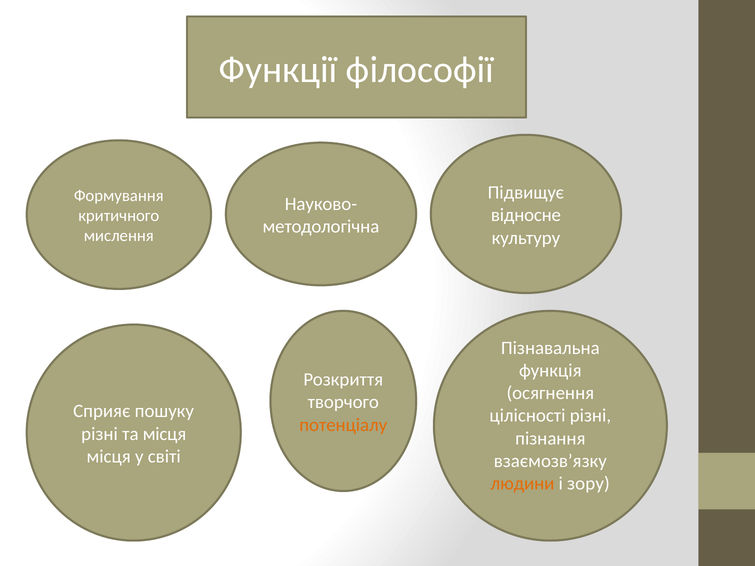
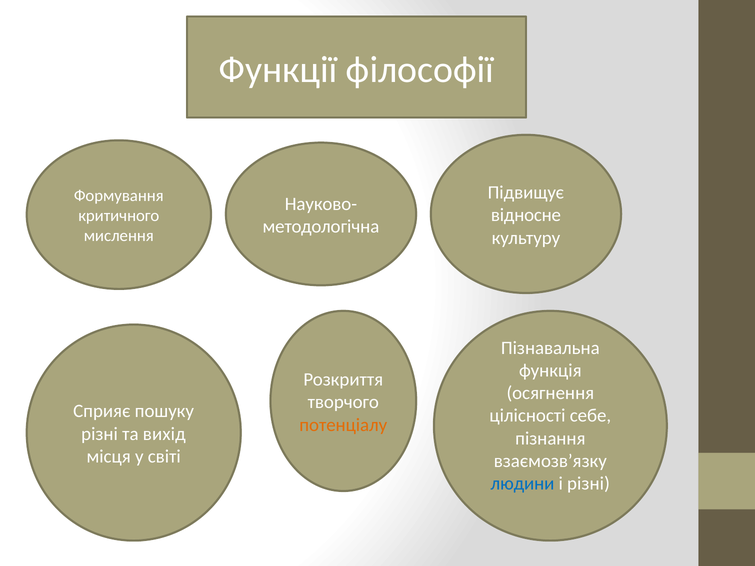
цілісності різні: різні -> себе
та місця: місця -> вихід
людини colour: orange -> blue
і зору: зору -> різні
